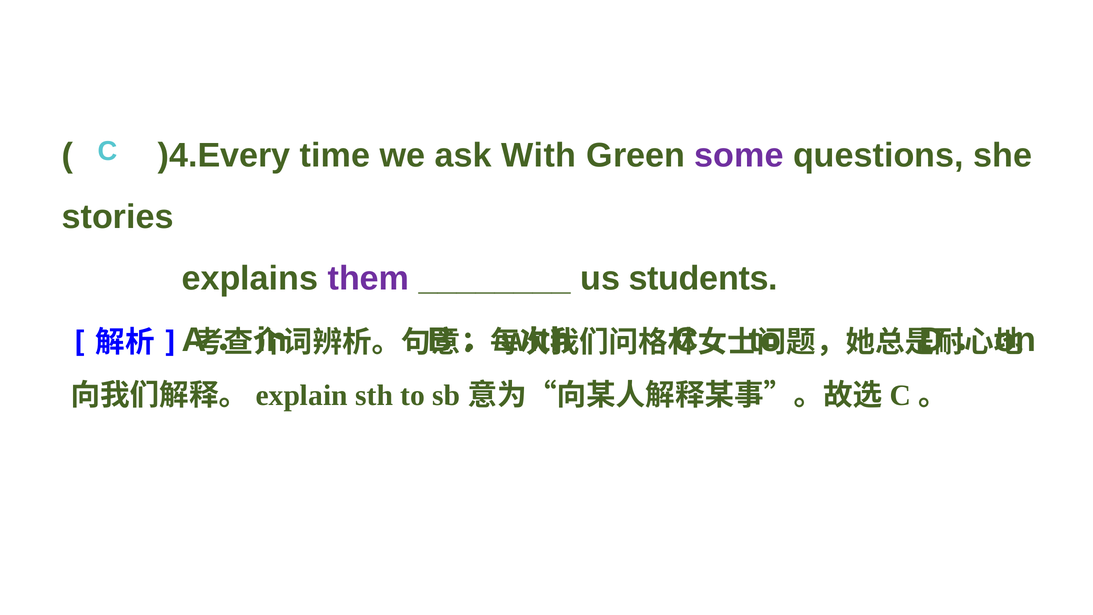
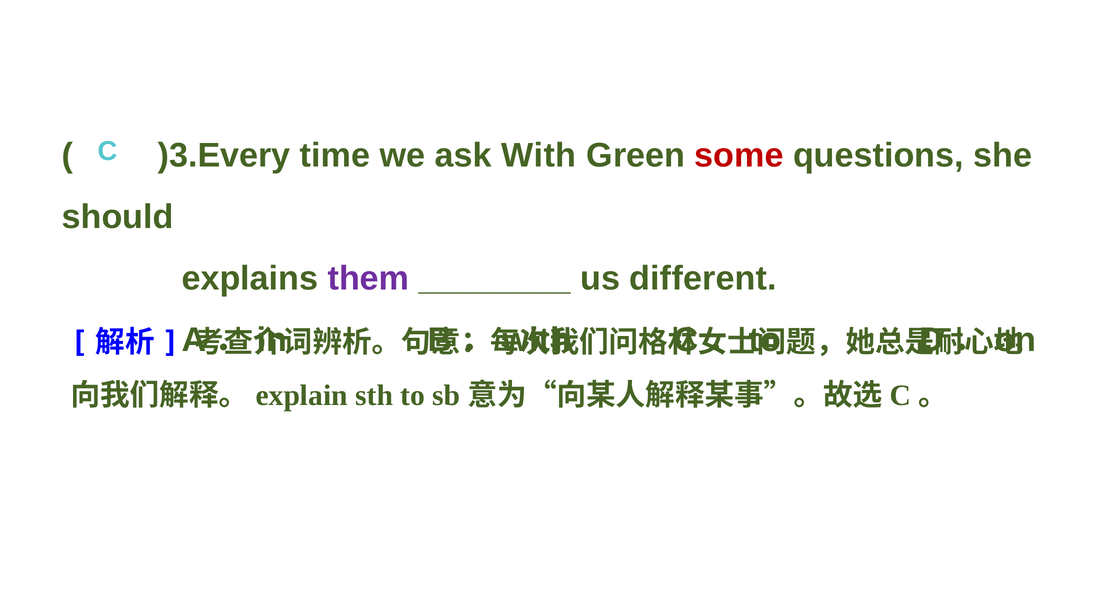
)4.Every: )4.Every -> )3.Every
some colour: purple -> red
stories: stories -> should
students: students -> different
